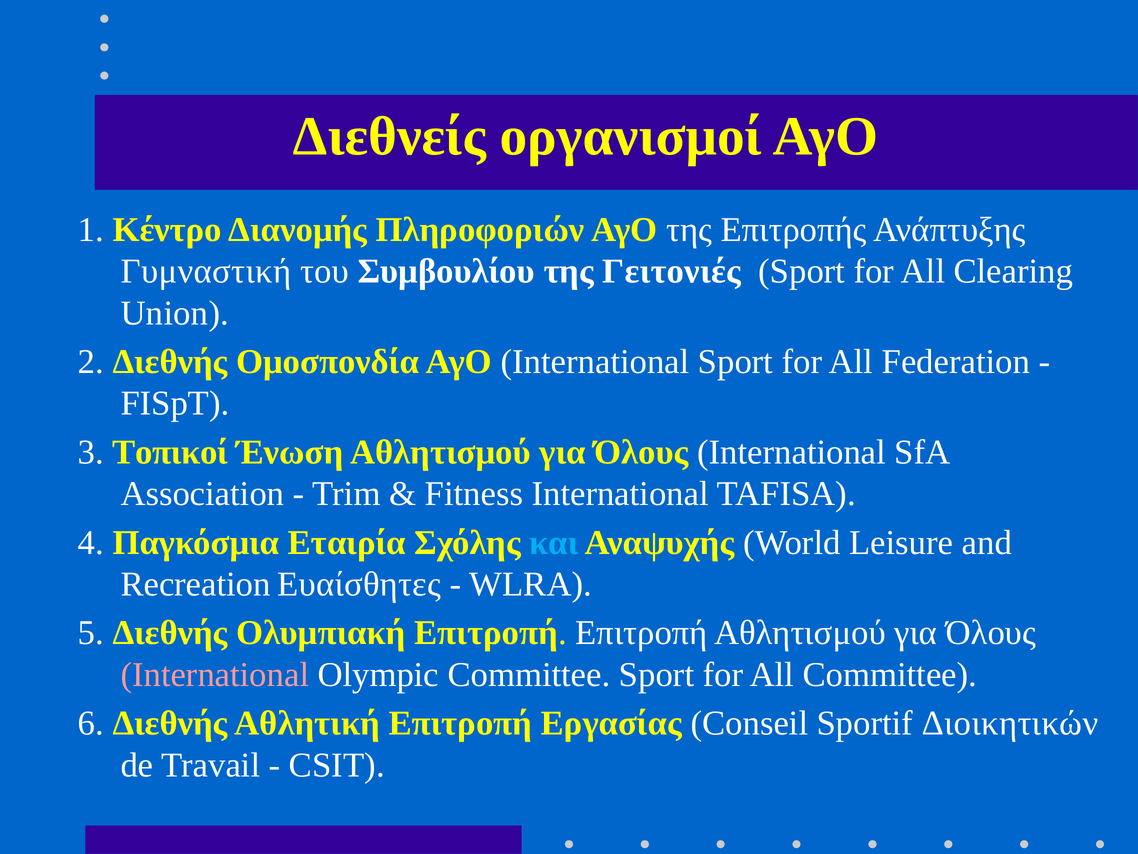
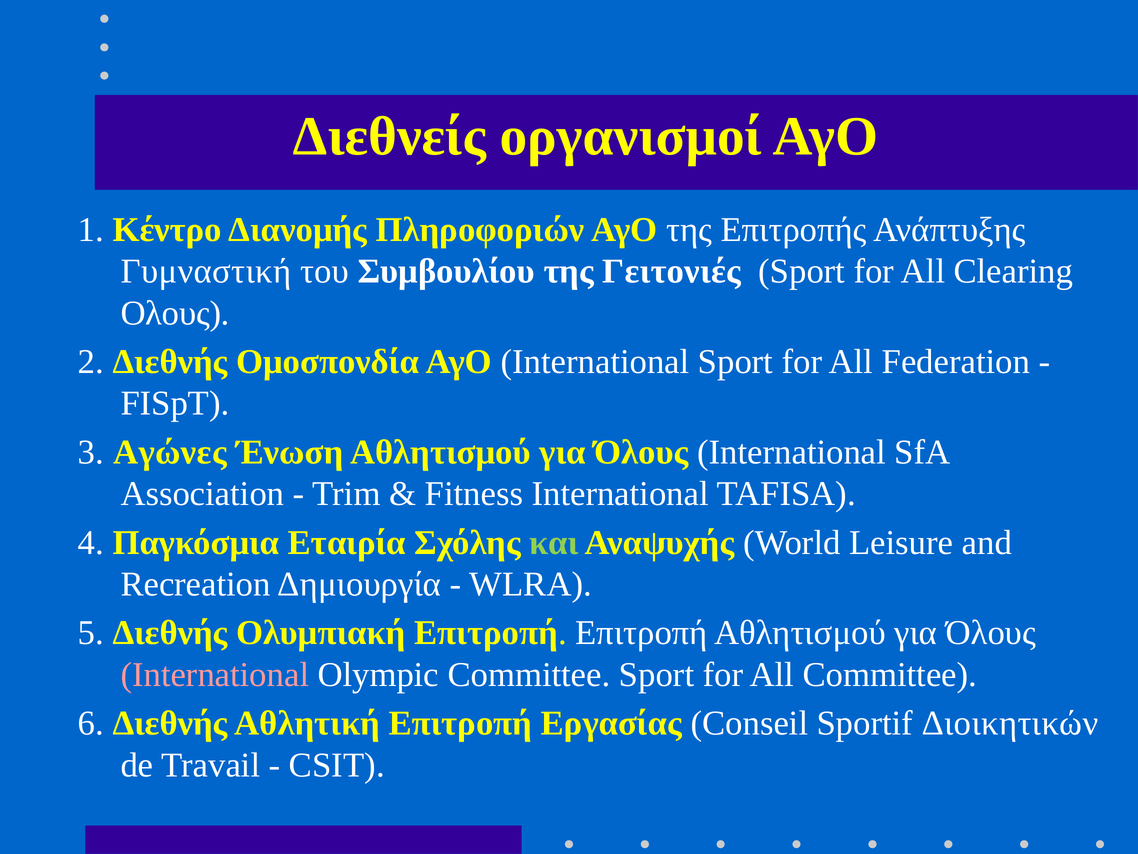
Union: Union -> Ολους
Τοπικοί: Τοπικοί -> Αγώνες
και colour: light blue -> light green
Ευαίσθητες: Ευαίσθητες -> Δημιουργία
